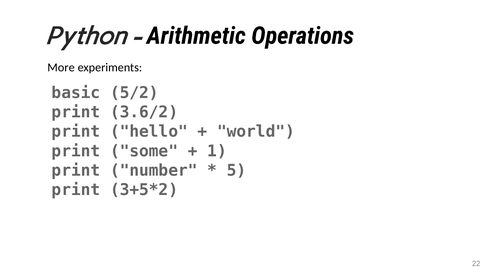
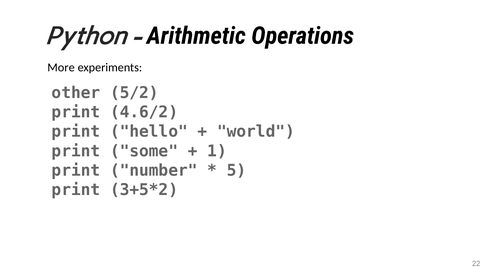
basic: basic -> other
3.6/2: 3.6/2 -> 4.6/2
